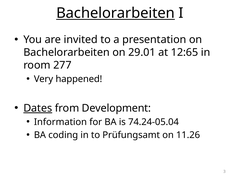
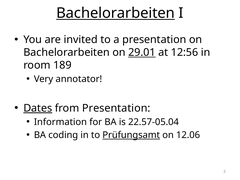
29.01 underline: none -> present
12:65: 12:65 -> 12:56
277: 277 -> 189
happened: happened -> annotator
from Development: Development -> Presentation
74.24-05.04: 74.24-05.04 -> 22.57-05.04
Prüfungsamt underline: none -> present
11.26: 11.26 -> 12.06
